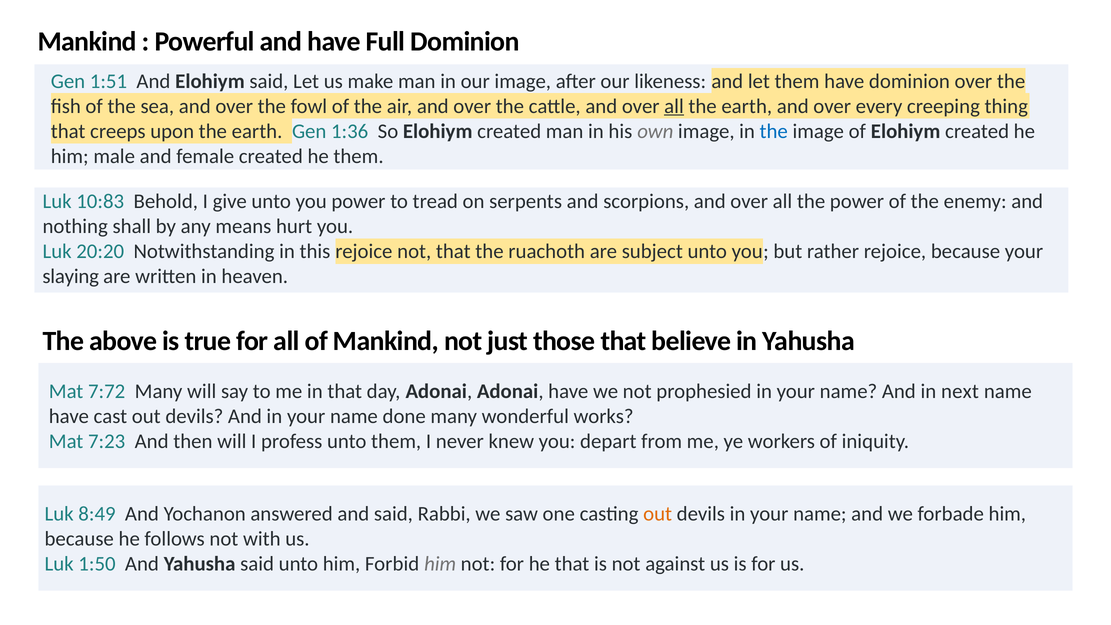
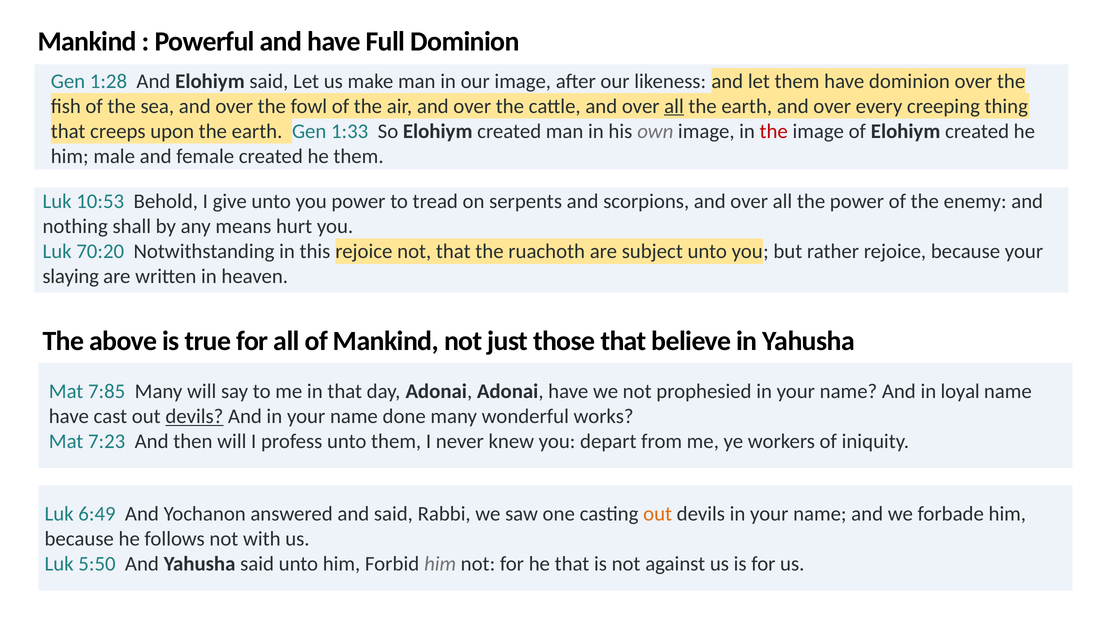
1:51: 1:51 -> 1:28
1:36: 1:36 -> 1:33
the at (774, 131) colour: blue -> red
10:83: 10:83 -> 10:53
20:20: 20:20 -> 70:20
7:72: 7:72 -> 7:85
next: next -> loyal
devils at (194, 416) underline: none -> present
8:49: 8:49 -> 6:49
1:50: 1:50 -> 5:50
